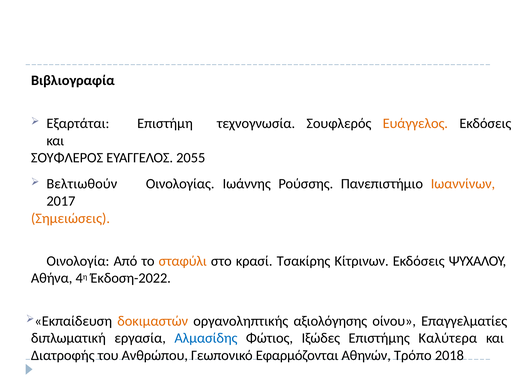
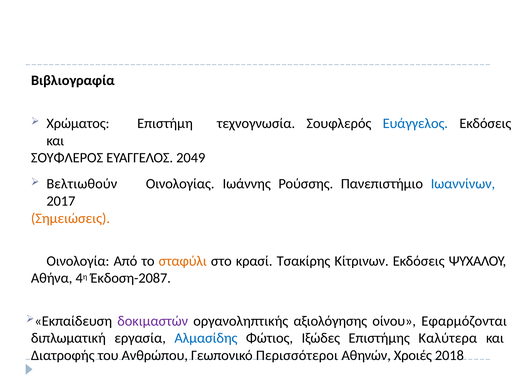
Εξαρτάται: Εξαρτάται -> Χρώματος
Ευάγγελος colour: orange -> blue
2055: 2055 -> 2049
Ιωαννίνων colour: orange -> blue
Έκδοση-2022: Έκδοση-2022 -> Έκδοση-2087
δοκιμαστών colour: orange -> purple
Επαγγελματίες: Επαγγελματίες -> Εφαρμόζονται
Εφαρμόζονται: Εφαρμόζονται -> Περισσότεροι
Τρόπο: Τρόπο -> Χροιές
